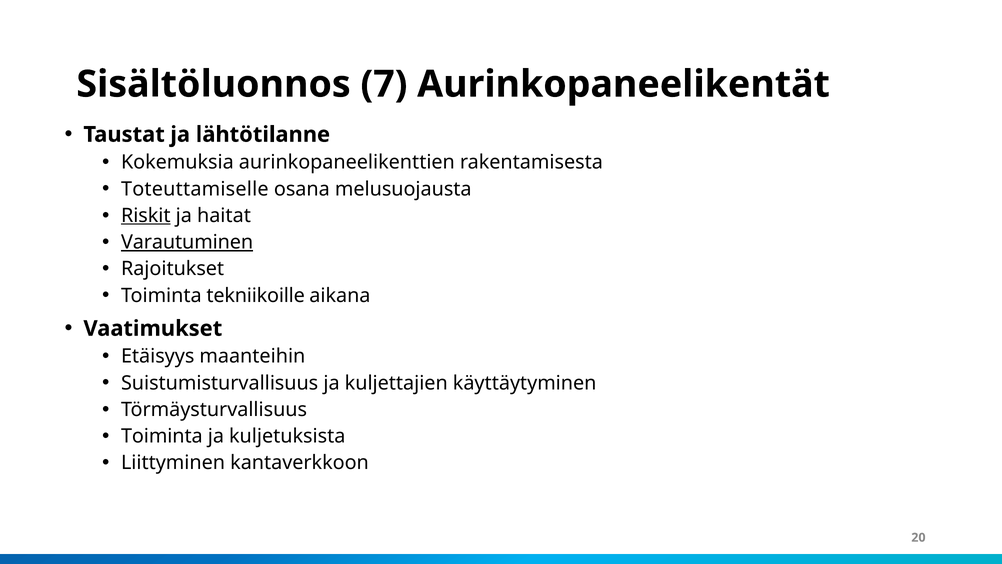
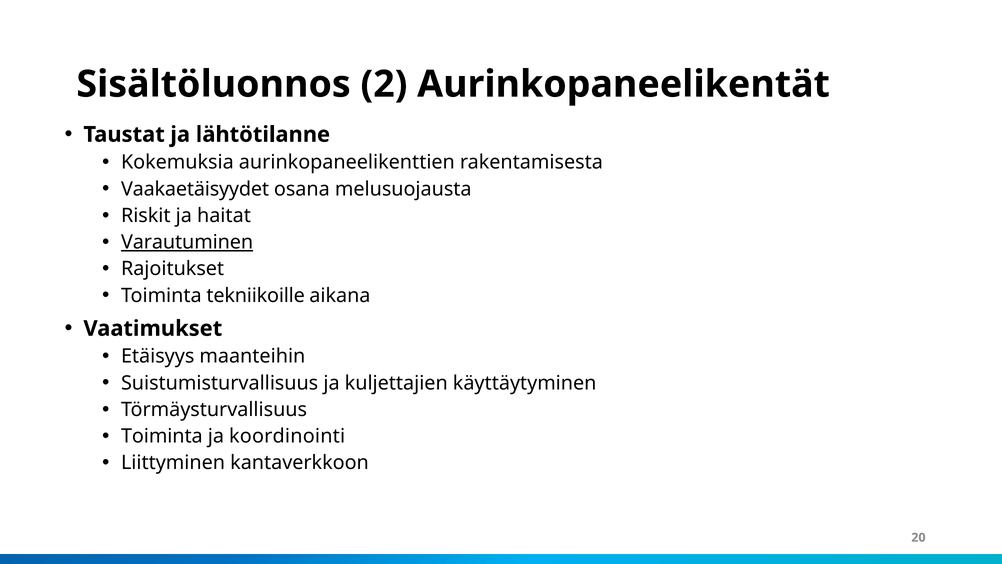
7: 7 -> 2
Toteuttamiselle: Toteuttamiselle -> Vaakaetäisyydet
Riskit underline: present -> none
kuljetuksista: kuljetuksista -> koordinointi
